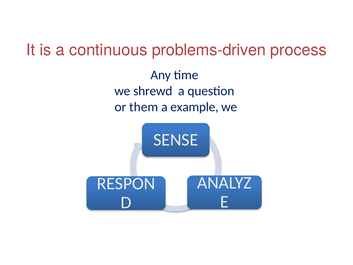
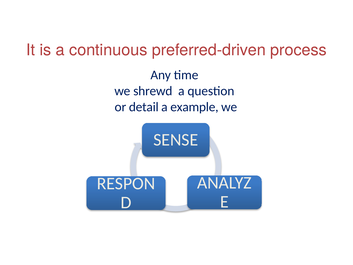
problems-driven: problems-driven -> preferred-driven
them: them -> detail
